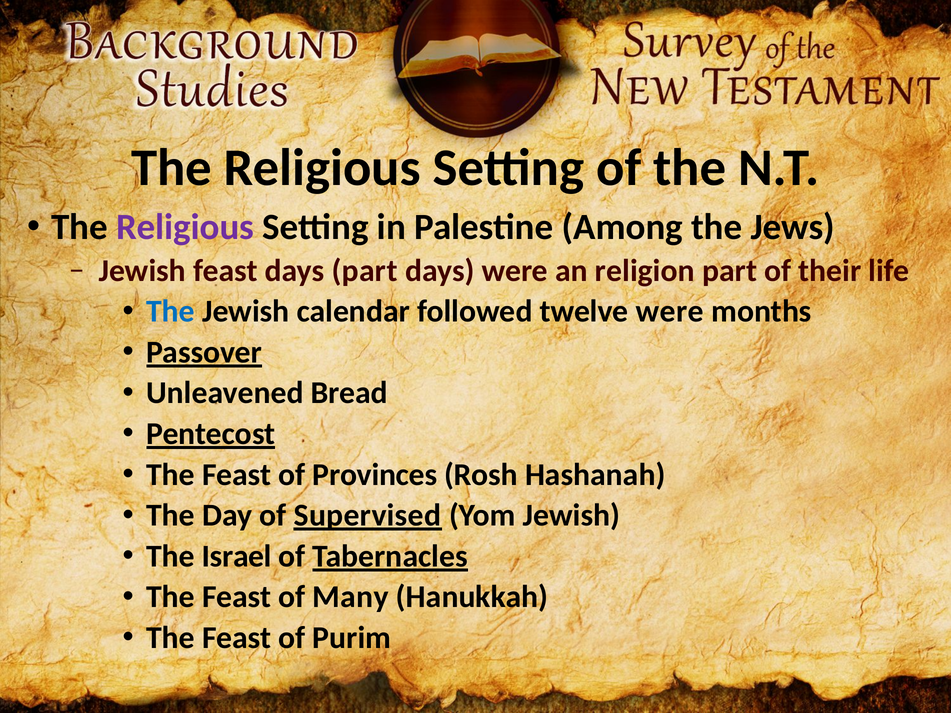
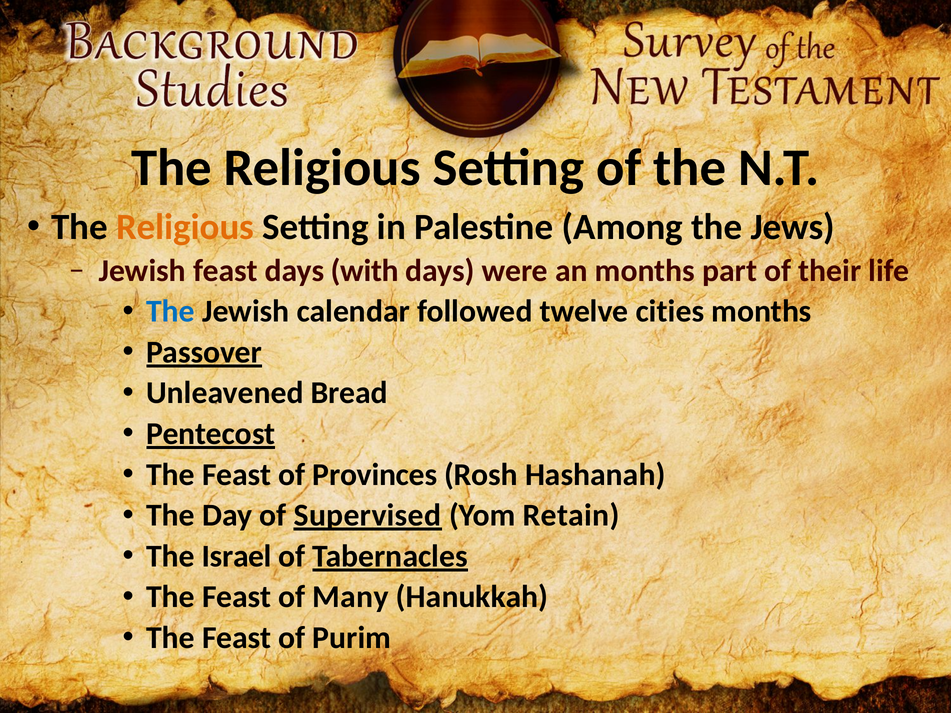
Religious at (185, 227) colour: purple -> orange
days part: part -> with
an religion: religion -> months
twelve were: were -> cities
Yom Jewish: Jewish -> Retain
